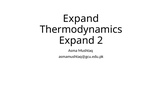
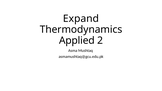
Expand at (77, 40): Expand -> Applied
